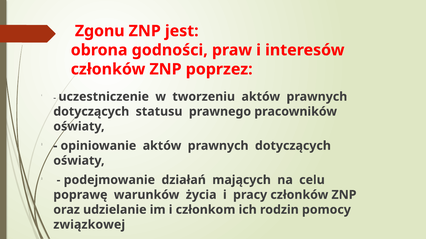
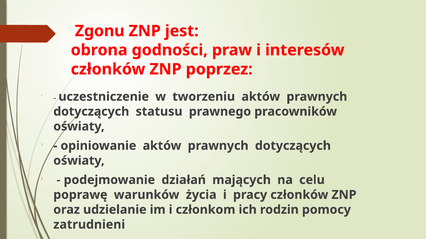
związkowej: związkowej -> zatrudnieni
